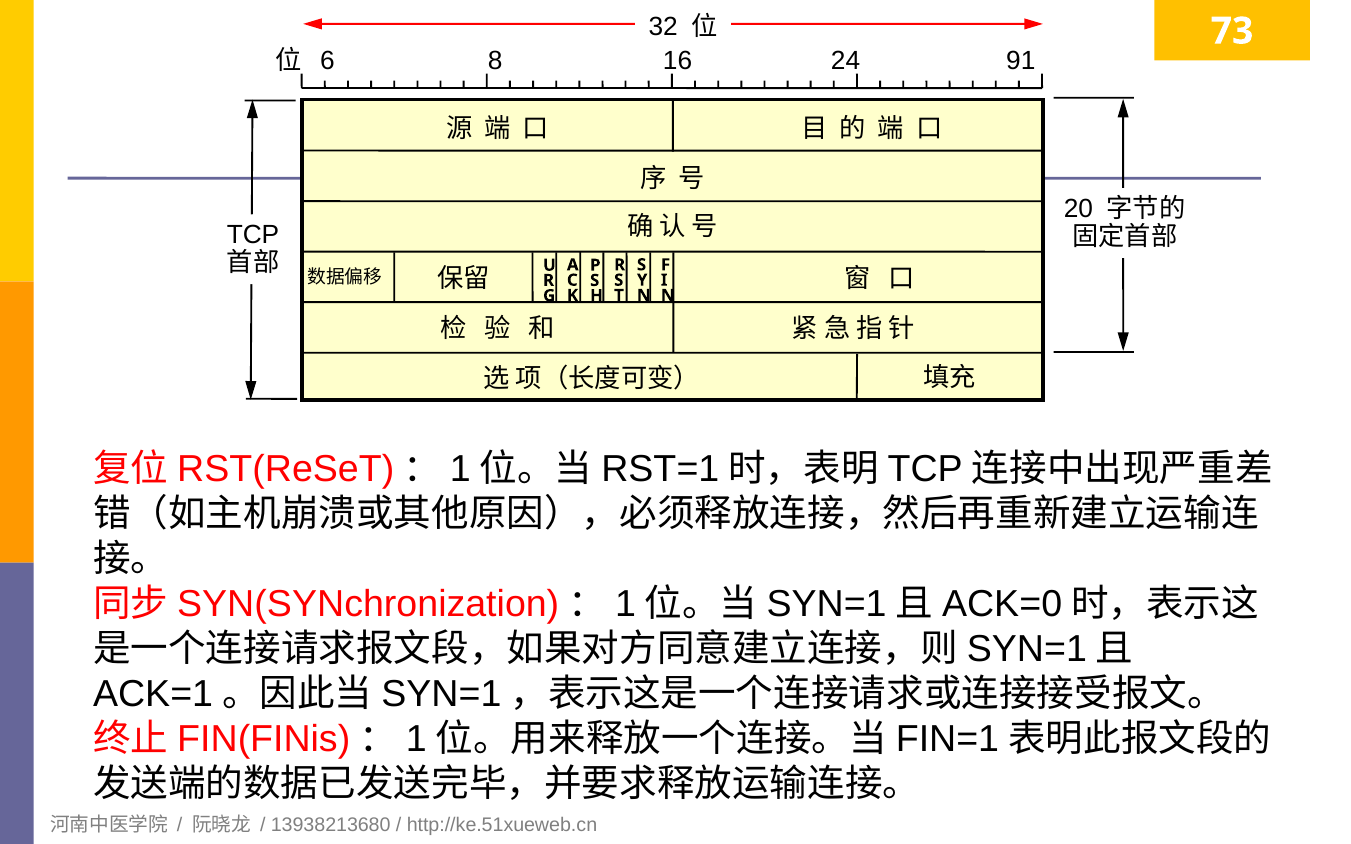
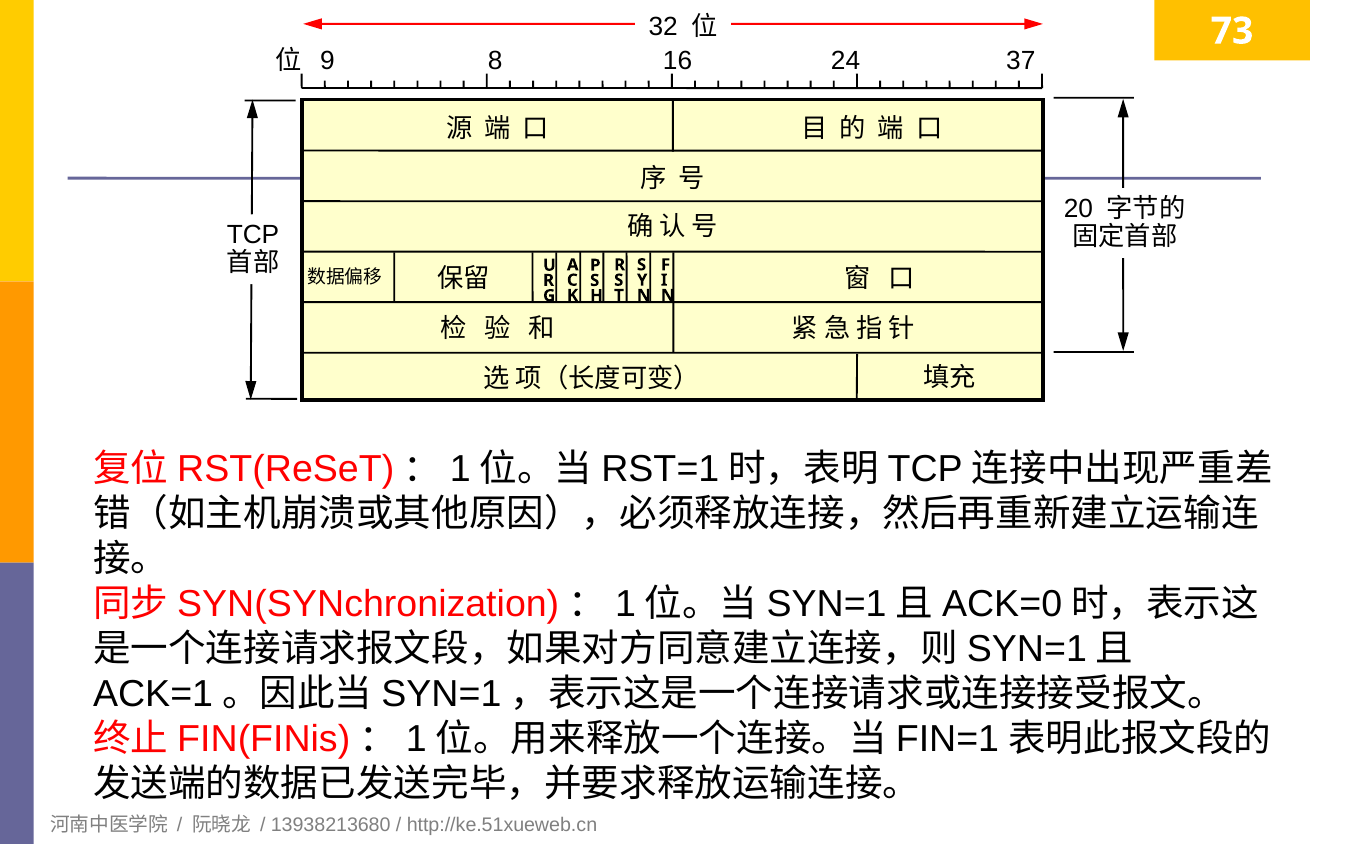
6: 6 -> 9
91: 91 -> 37
